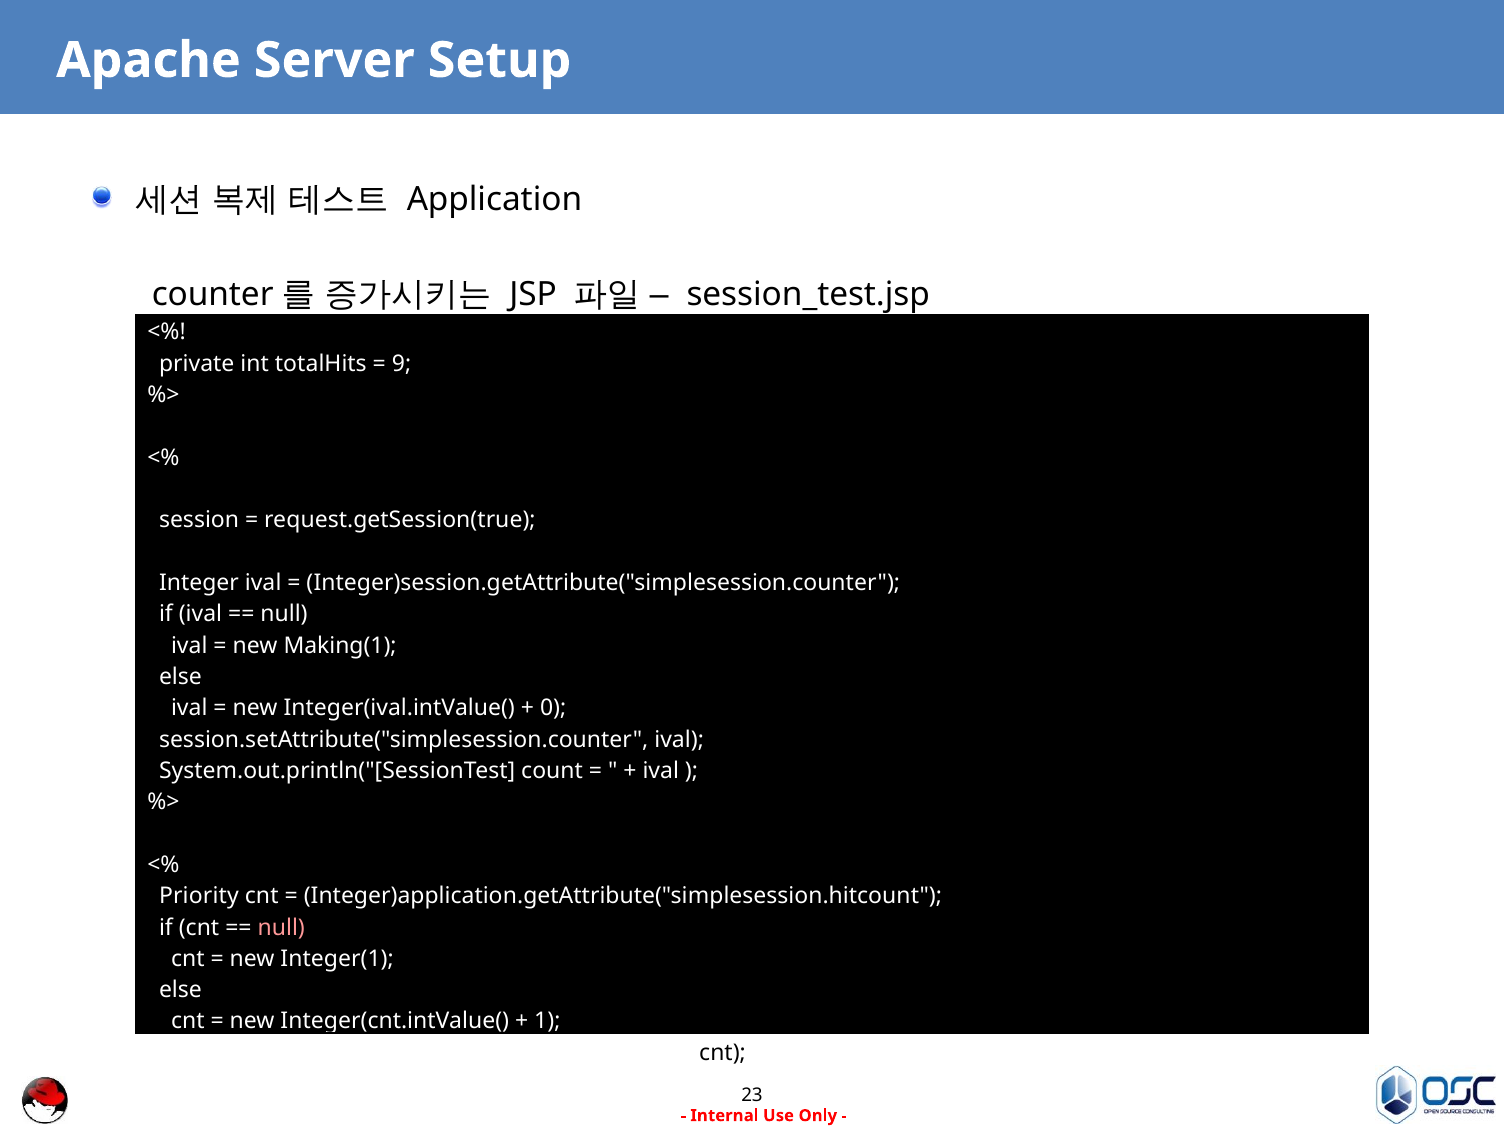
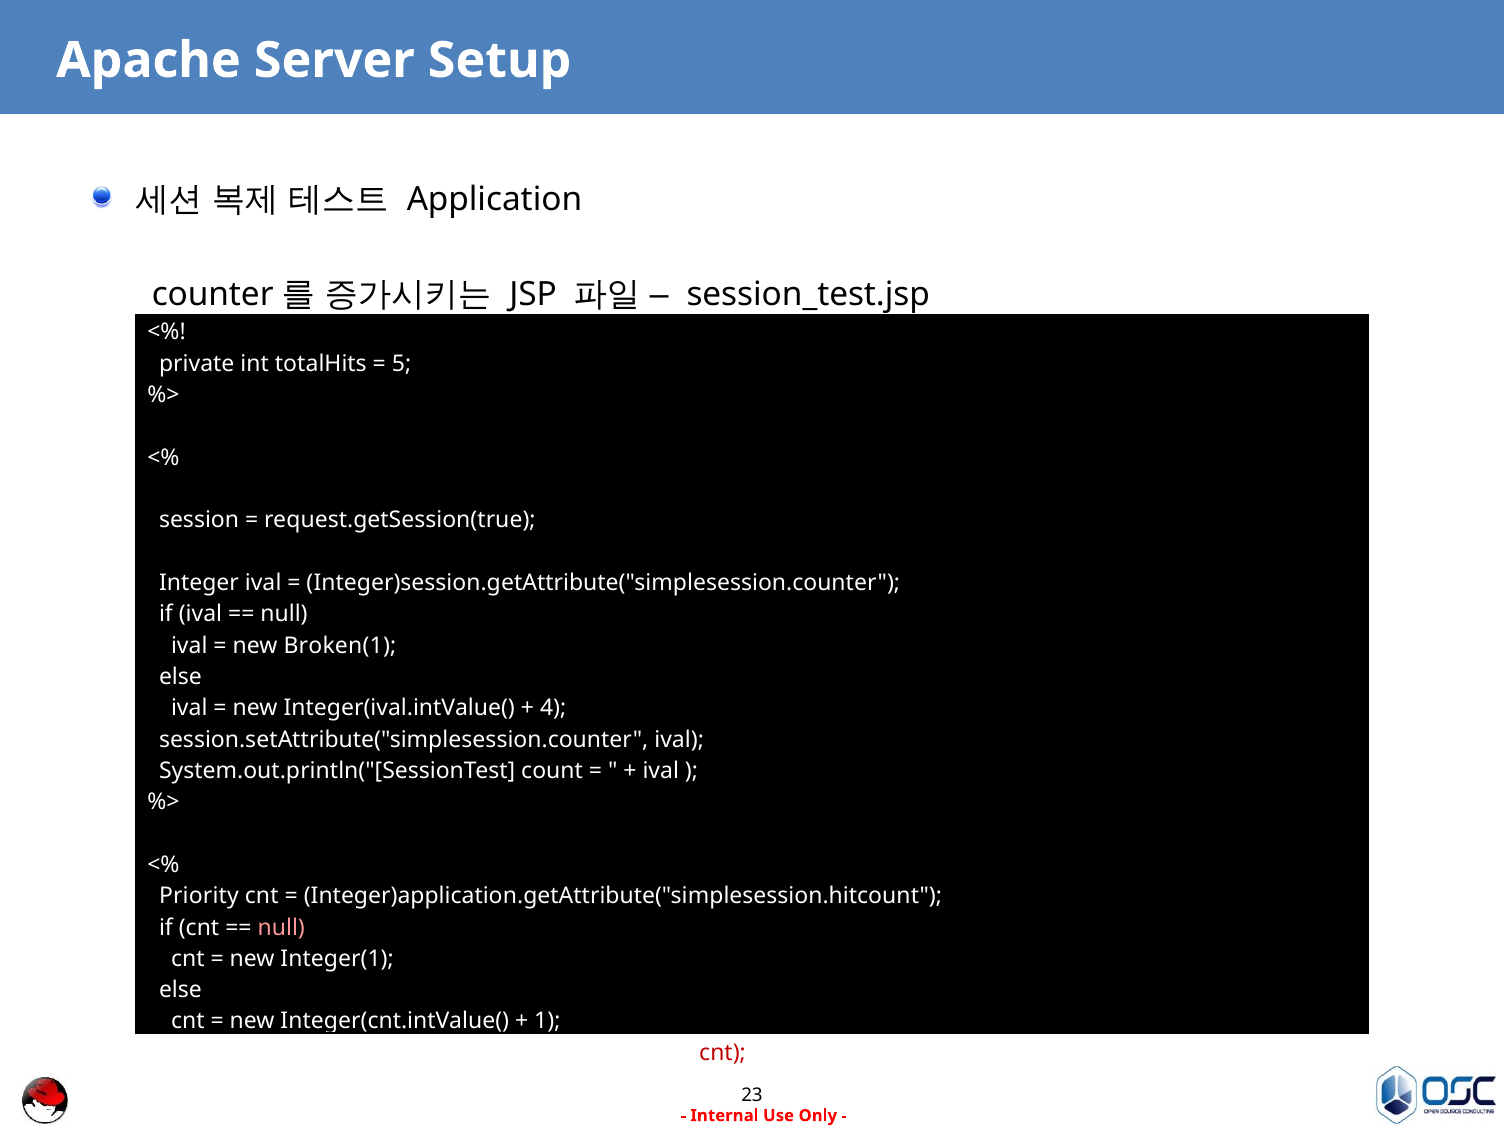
9: 9 -> 5
Making(1: Making(1 -> Broken(1
0: 0 -> 4
cnt at (723, 1053) colour: black -> red
